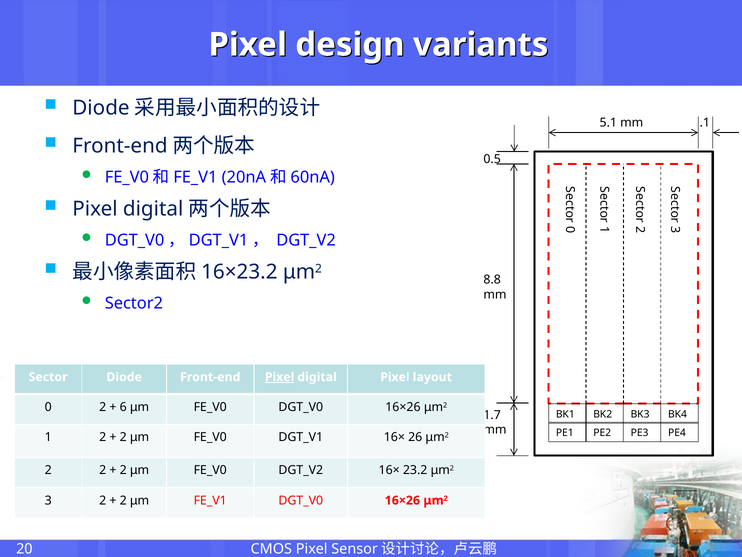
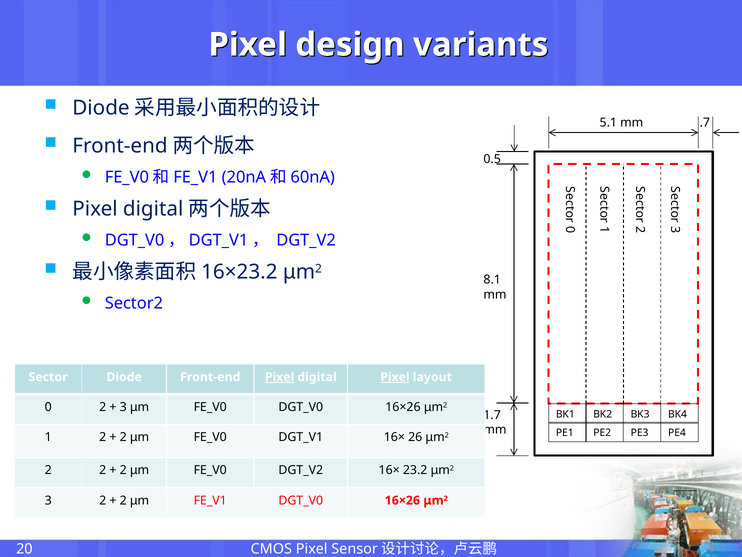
.1: .1 -> .7
8.8: 8.8 -> 8.1
Pixel at (395, 377) underline: none -> present
6 at (123, 407): 6 -> 3
